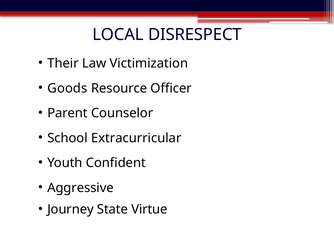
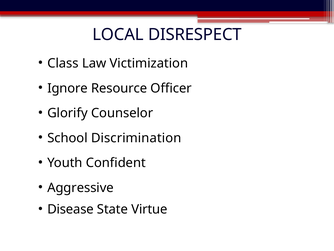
Their: Their -> Class
Goods: Goods -> Ignore
Parent: Parent -> Glorify
Extracurricular: Extracurricular -> Discrimination
Journey: Journey -> Disease
